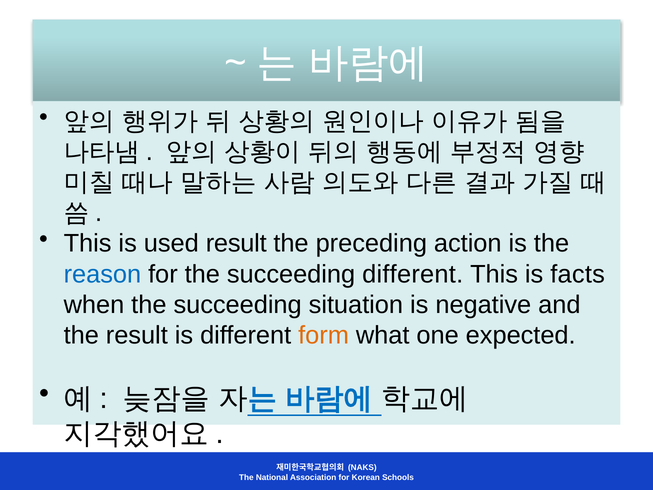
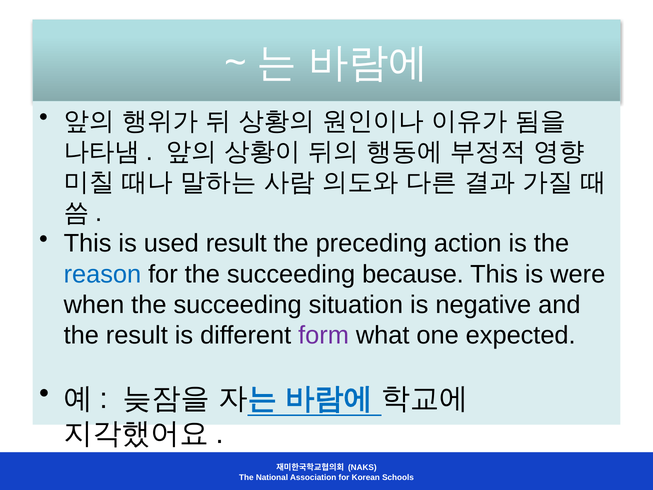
succeeding different: different -> because
facts: facts -> were
form colour: orange -> purple
